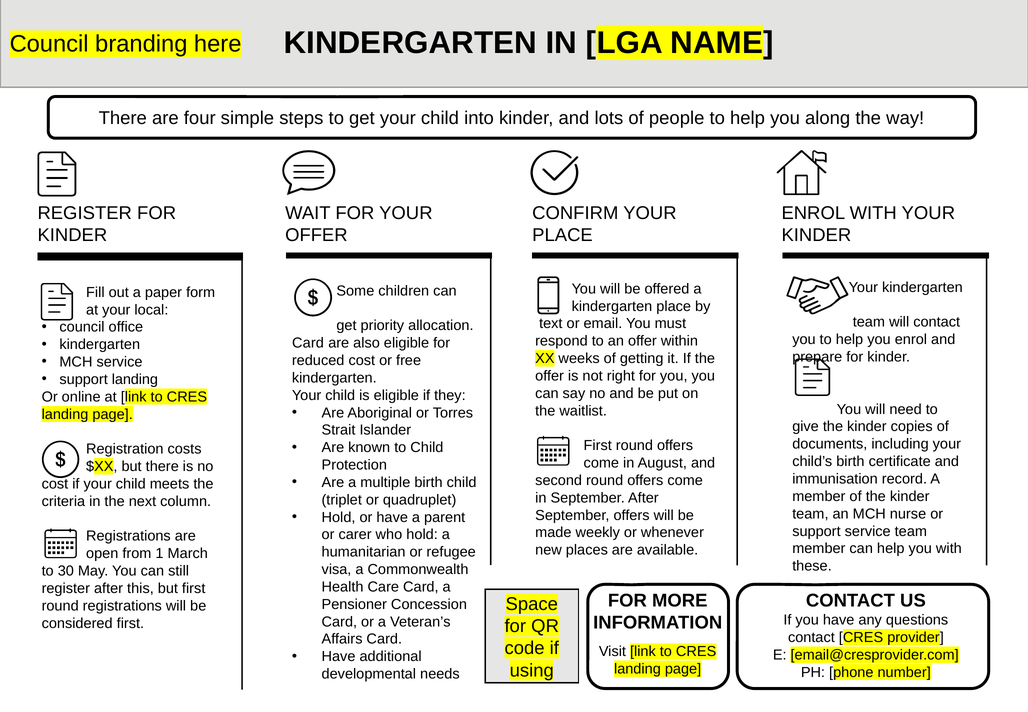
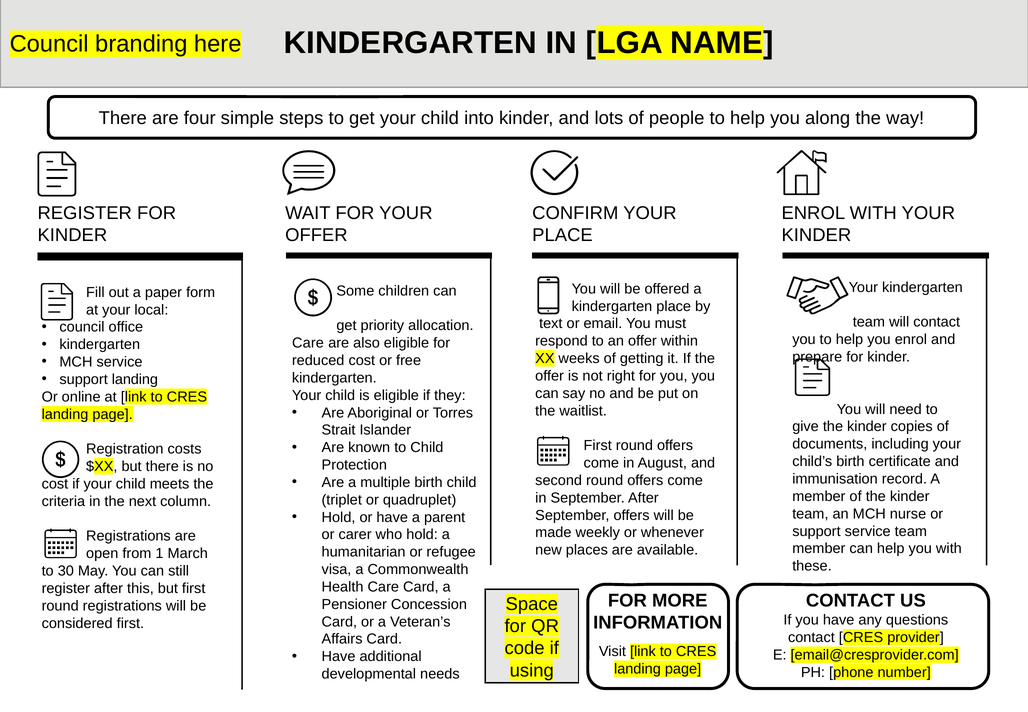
Card at (308, 343): Card -> Care
